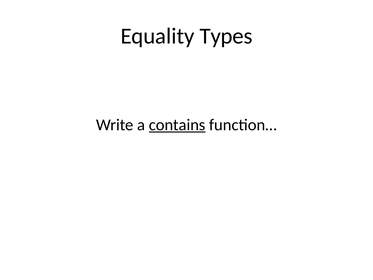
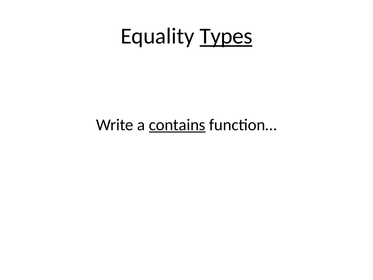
Types underline: none -> present
